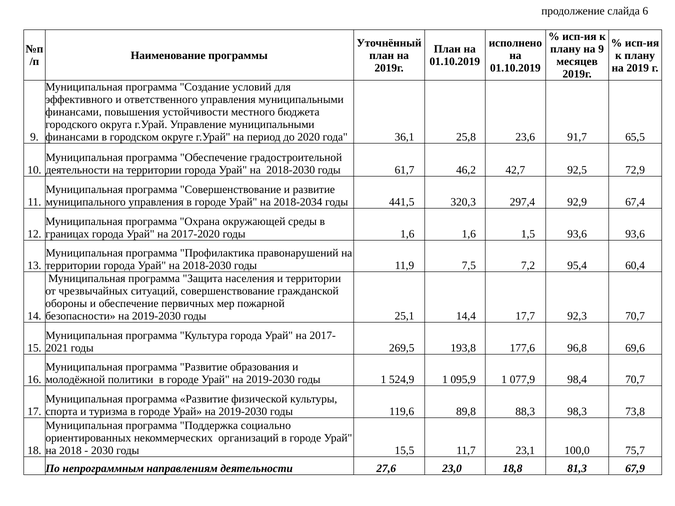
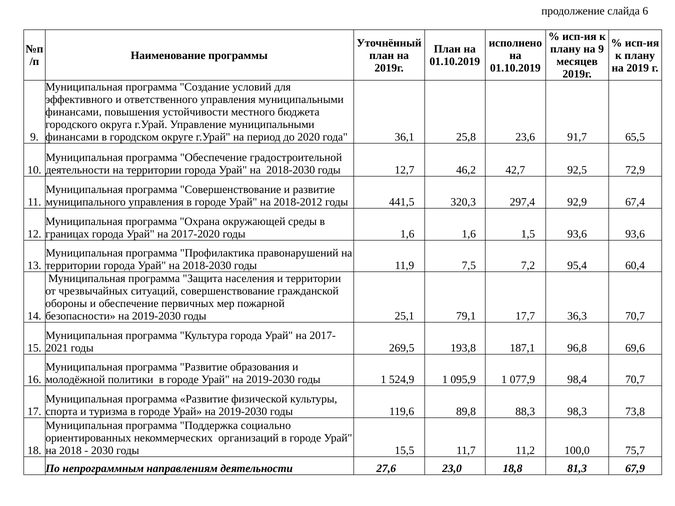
61,7: 61,7 -> 12,7
2018-2034: 2018-2034 -> 2018-2012
14,4: 14,4 -> 79,1
92,3: 92,3 -> 36,3
177,6: 177,6 -> 187,1
23,1: 23,1 -> 11,2
